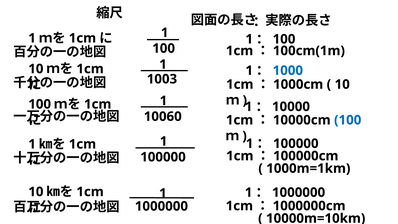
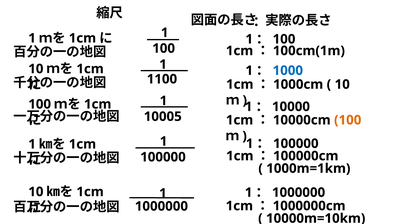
1003: 1003 -> 1100
10060: 10060 -> 10005
100 at (348, 120) colour: blue -> orange
